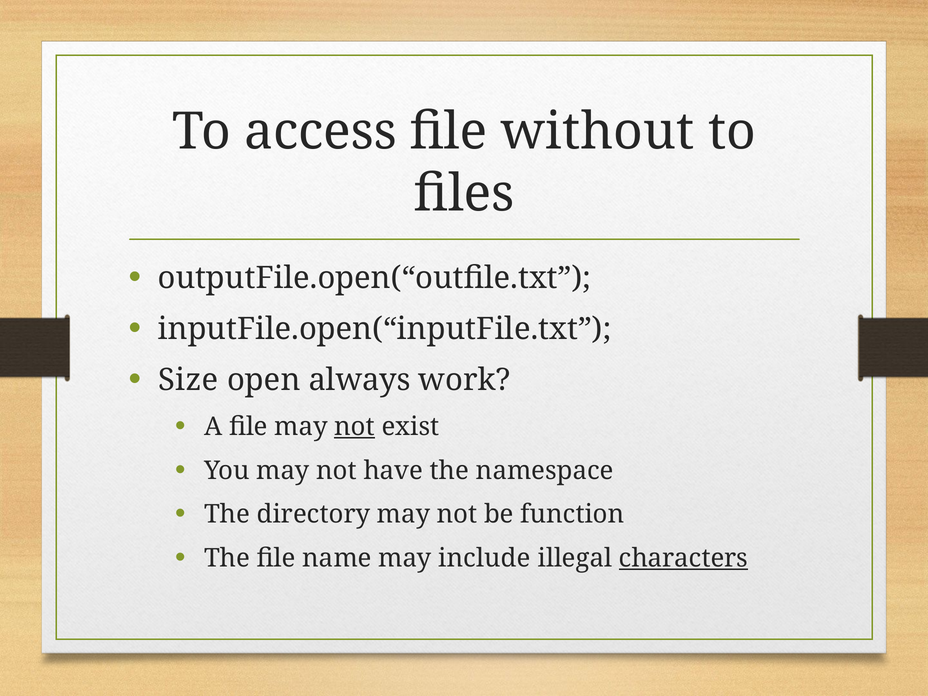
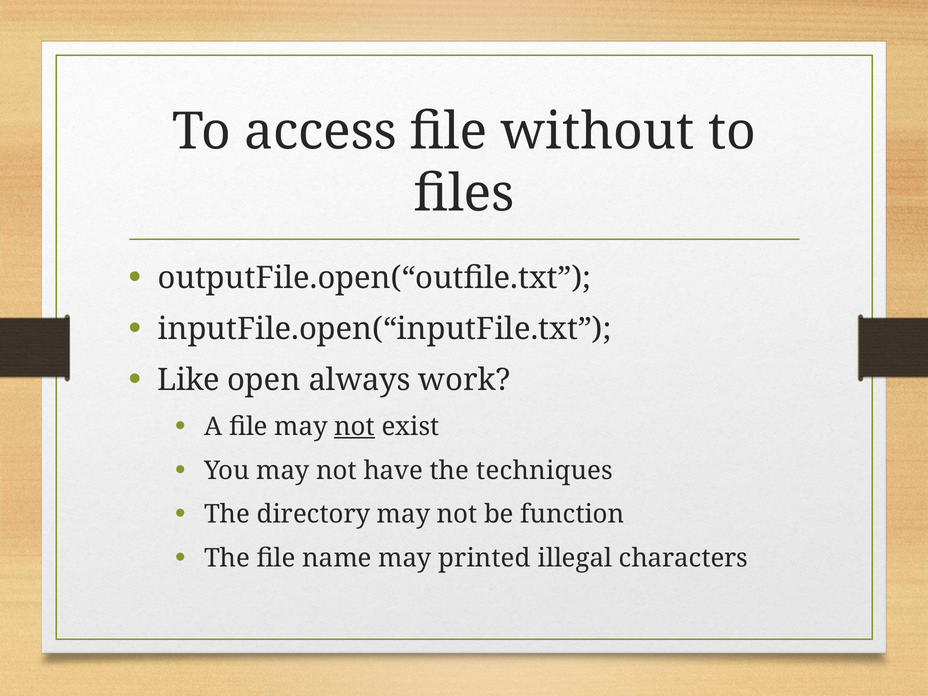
Size: Size -> Like
namespace: namespace -> techniques
include: include -> printed
characters underline: present -> none
